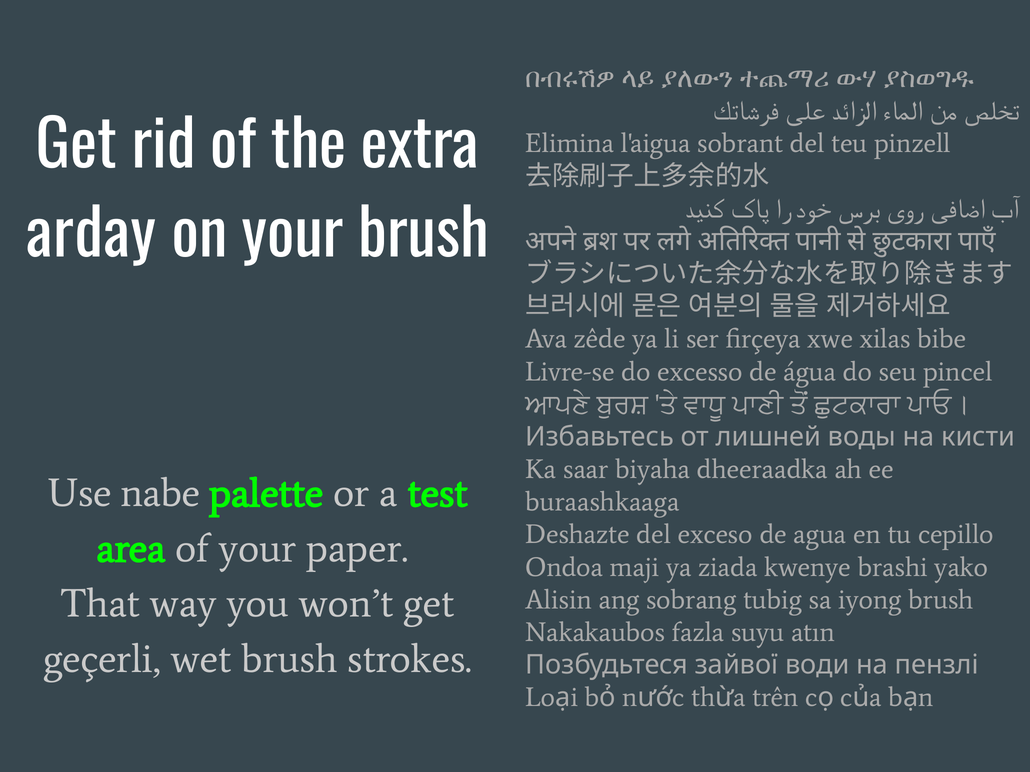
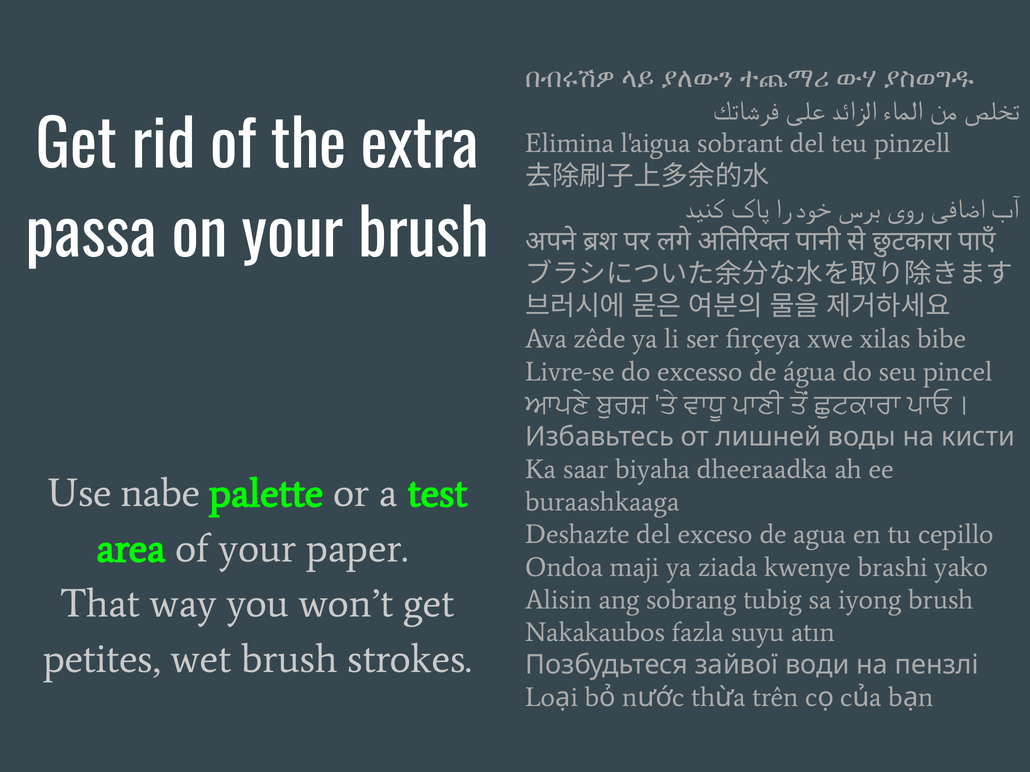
arday: arday -> passa
geçerli: geçerli -> petites
